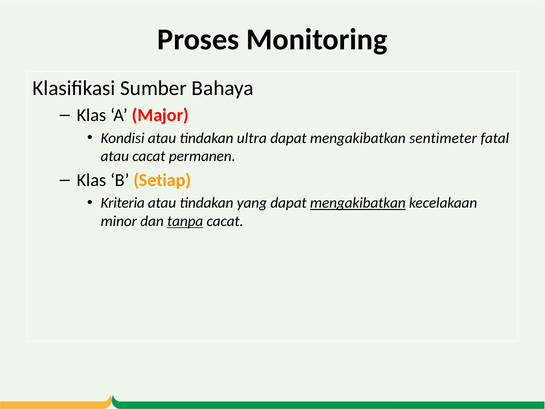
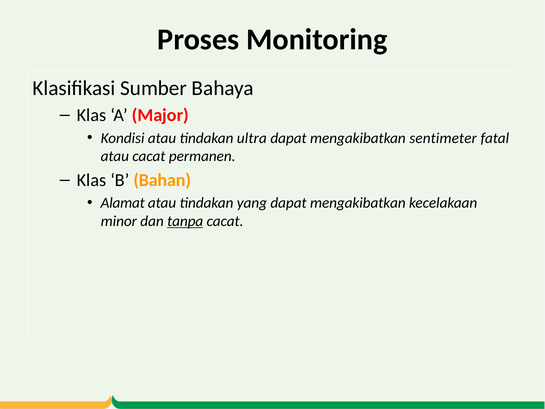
Setiap: Setiap -> Bahan
Kriteria: Kriteria -> Alamat
mengakibatkan at (358, 203) underline: present -> none
